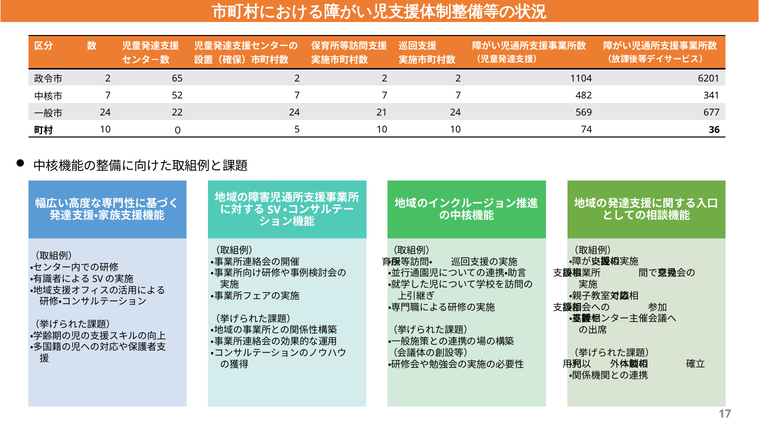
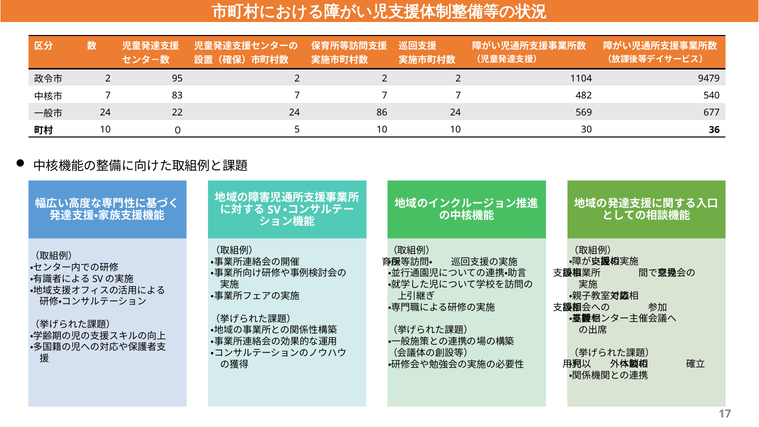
65: 65 -> 95
6201: 6201 -> 9479
52: 52 -> 83
341: 341 -> 540
21: 21 -> 86
74: 74 -> 30
